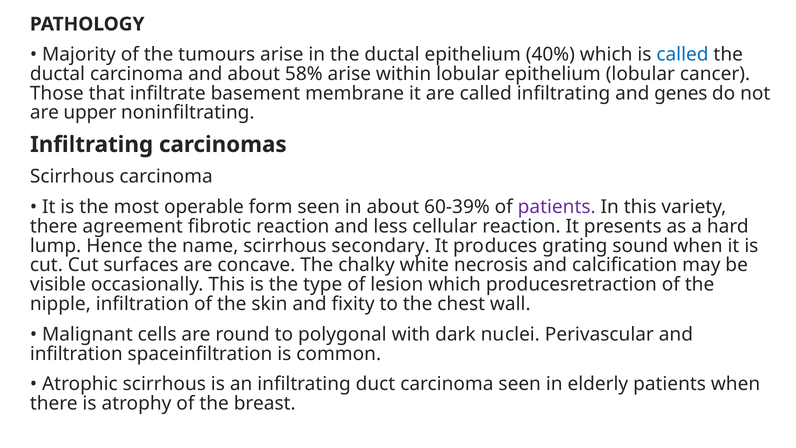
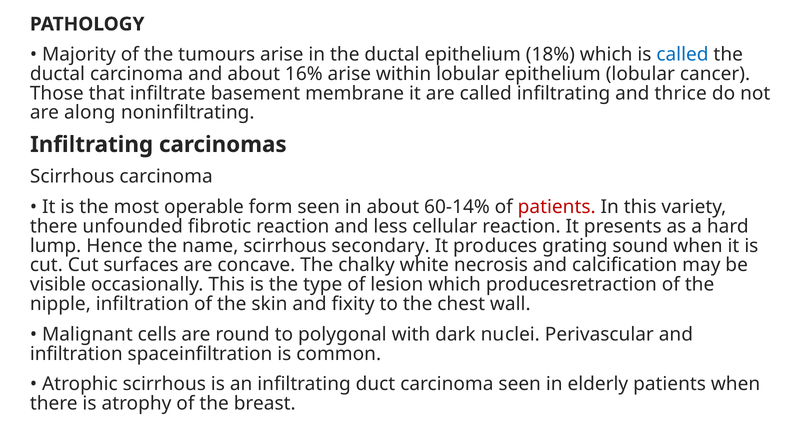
40%: 40% -> 18%
58%: 58% -> 16%
genes: genes -> thrice
upper: upper -> along
60-39%: 60-39% -> 60-14%
patients at (557, 207) colour: purple -> red
agreement: agreement -> unfounded
